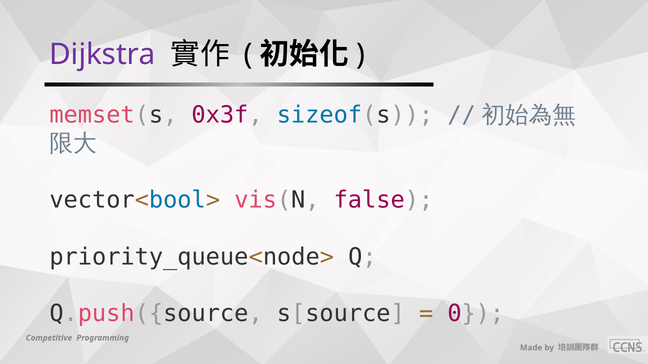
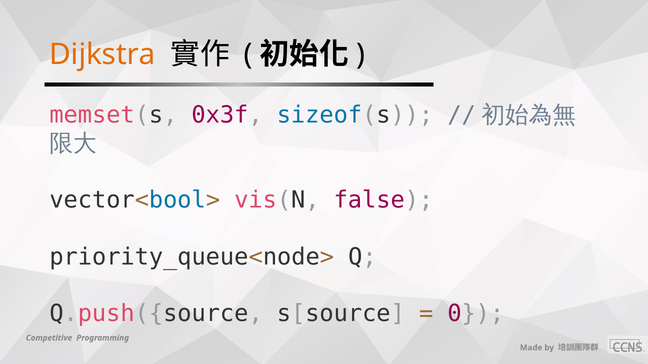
Dijkstra colour: purple -> orange
